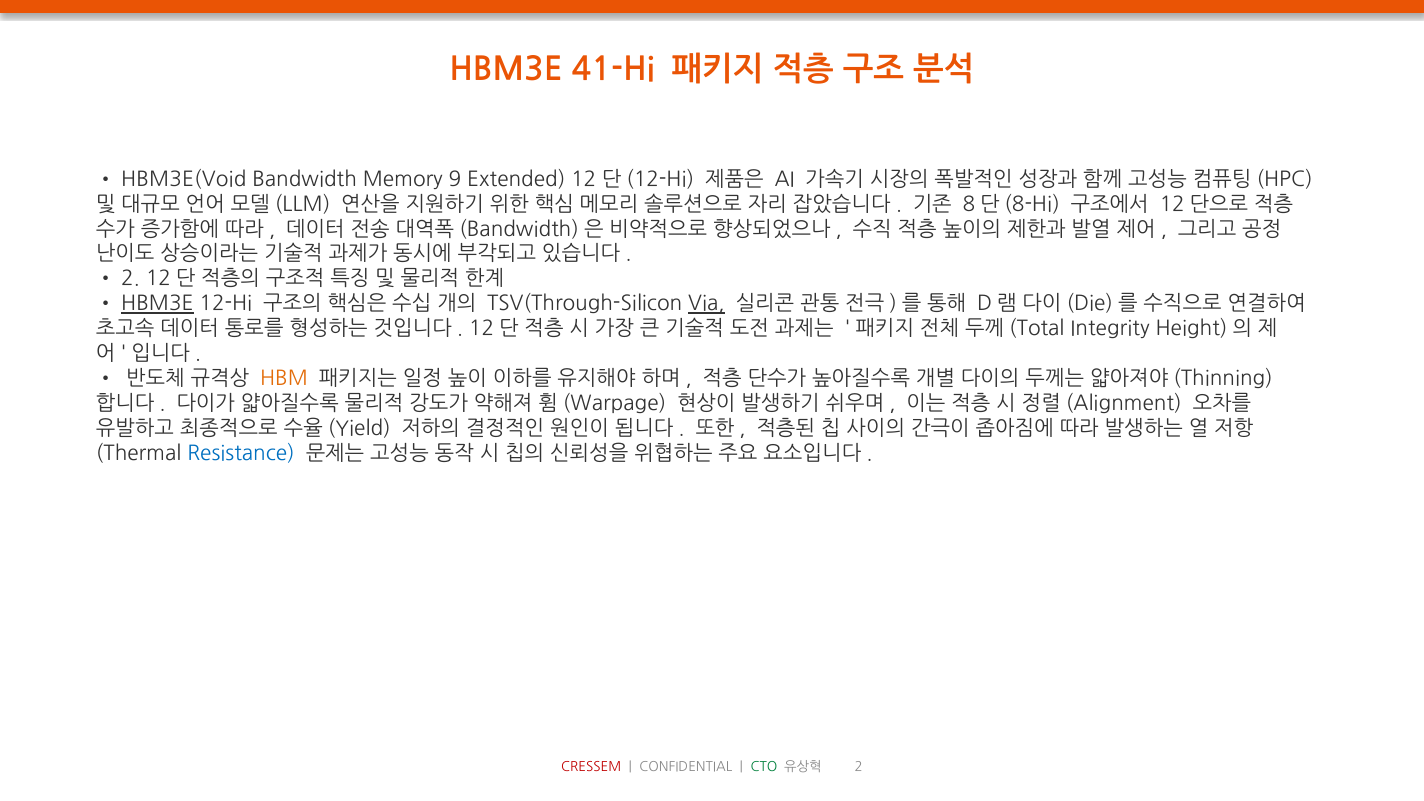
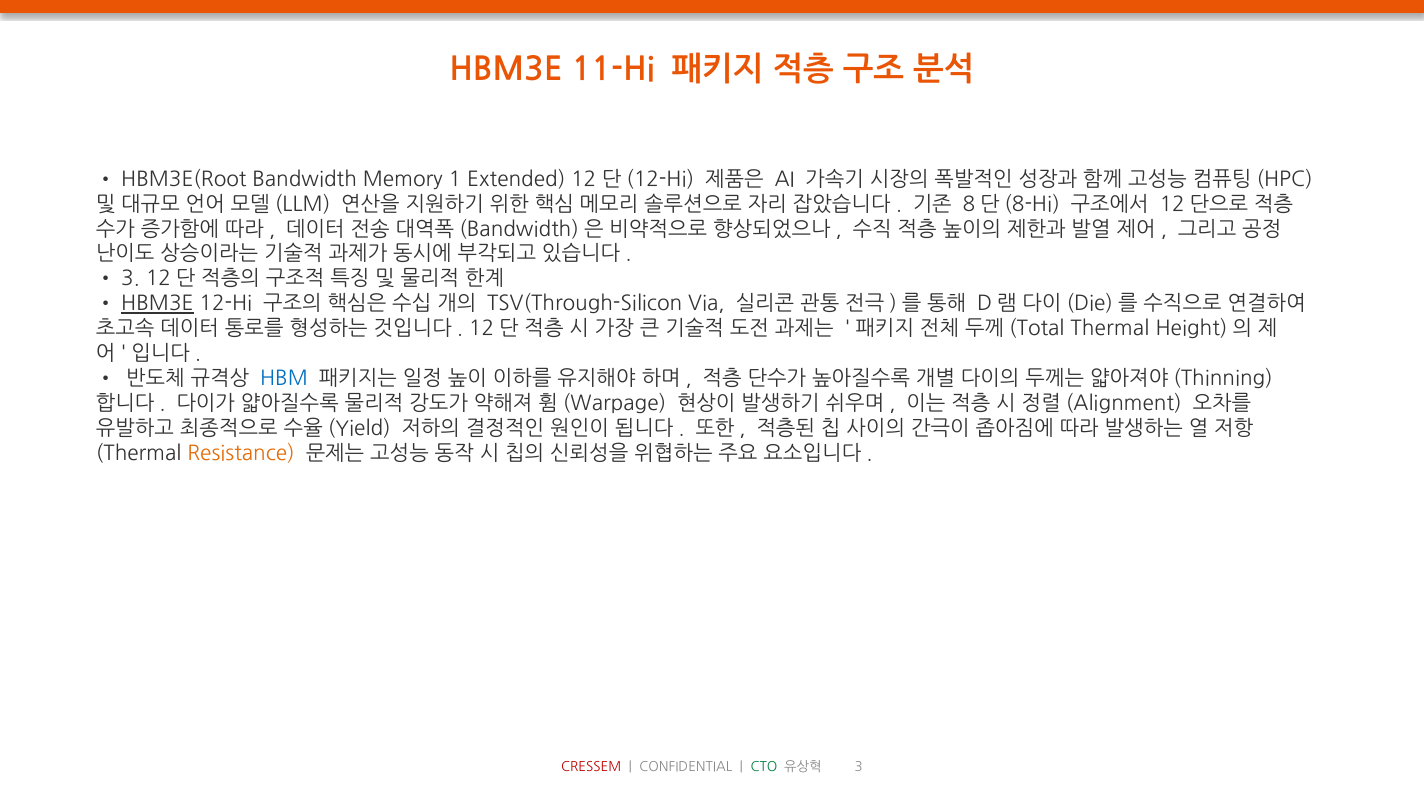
41-Hi: 41-Hi -> 11-Hi
HBM3E(Void: HBM3E(Void -> HBM3E(Root
9: 9 -> 1
2 at (131, 279): 2 -> 3
Via underline: present -> none
Integrity at (1110, 329): Integrity -> Thermal
HBM colour: orange -> blue
Resistance colour: blue -> orange
2 at (859, 767): 2 -> 3
